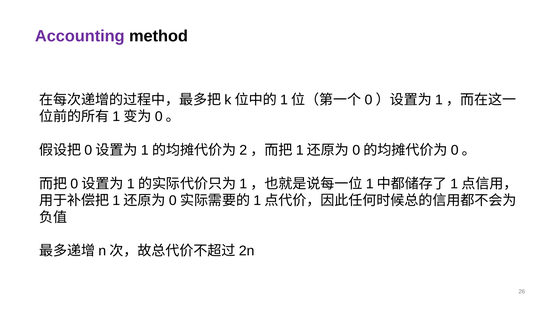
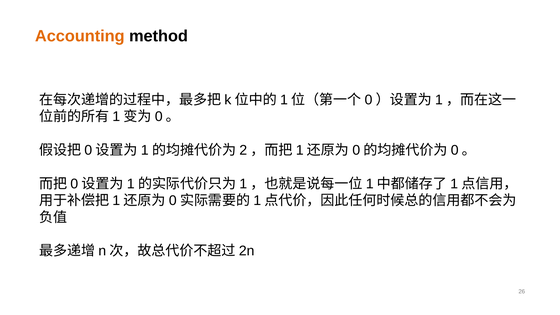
Accounting colour: purple -> orange
